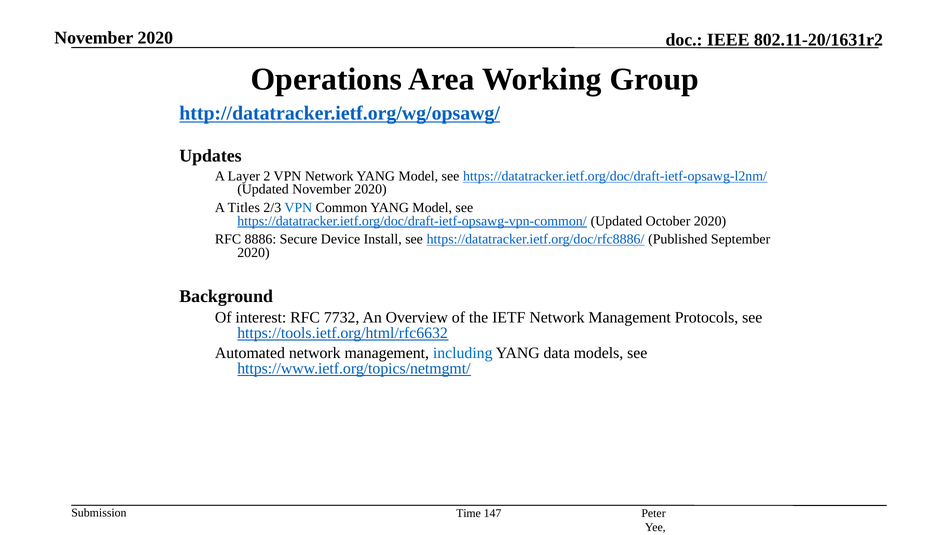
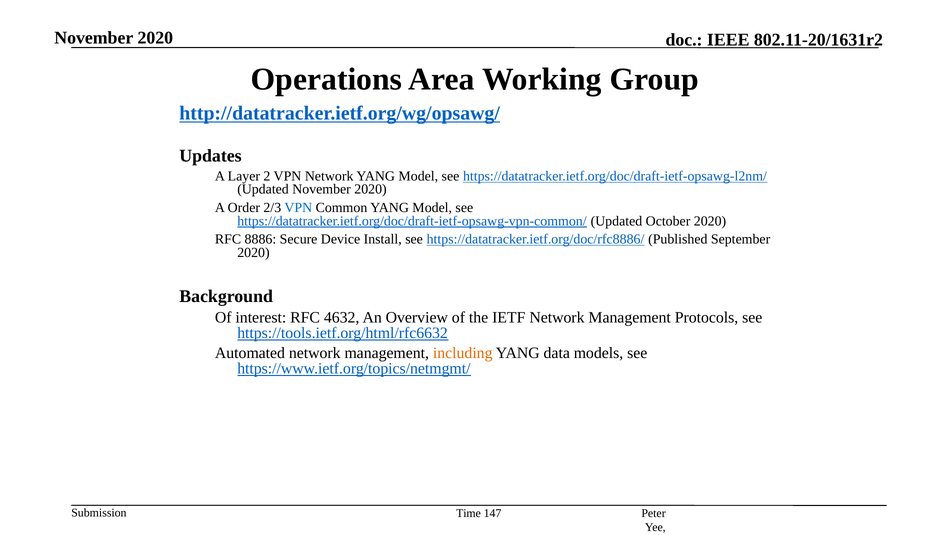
Titles: Titles -> Order
7732: 7732 -> 4632
including colour: blue -> orange
